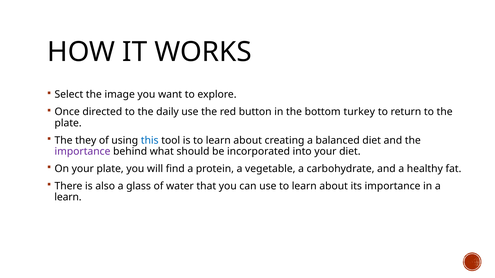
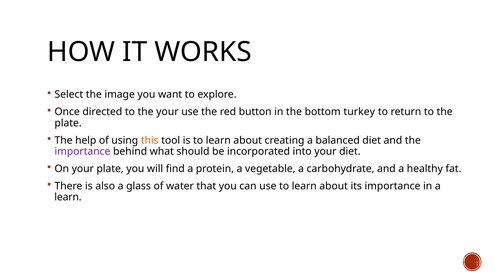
the daily: daily -> your
they: they -> help
this colour: blue -> orange
